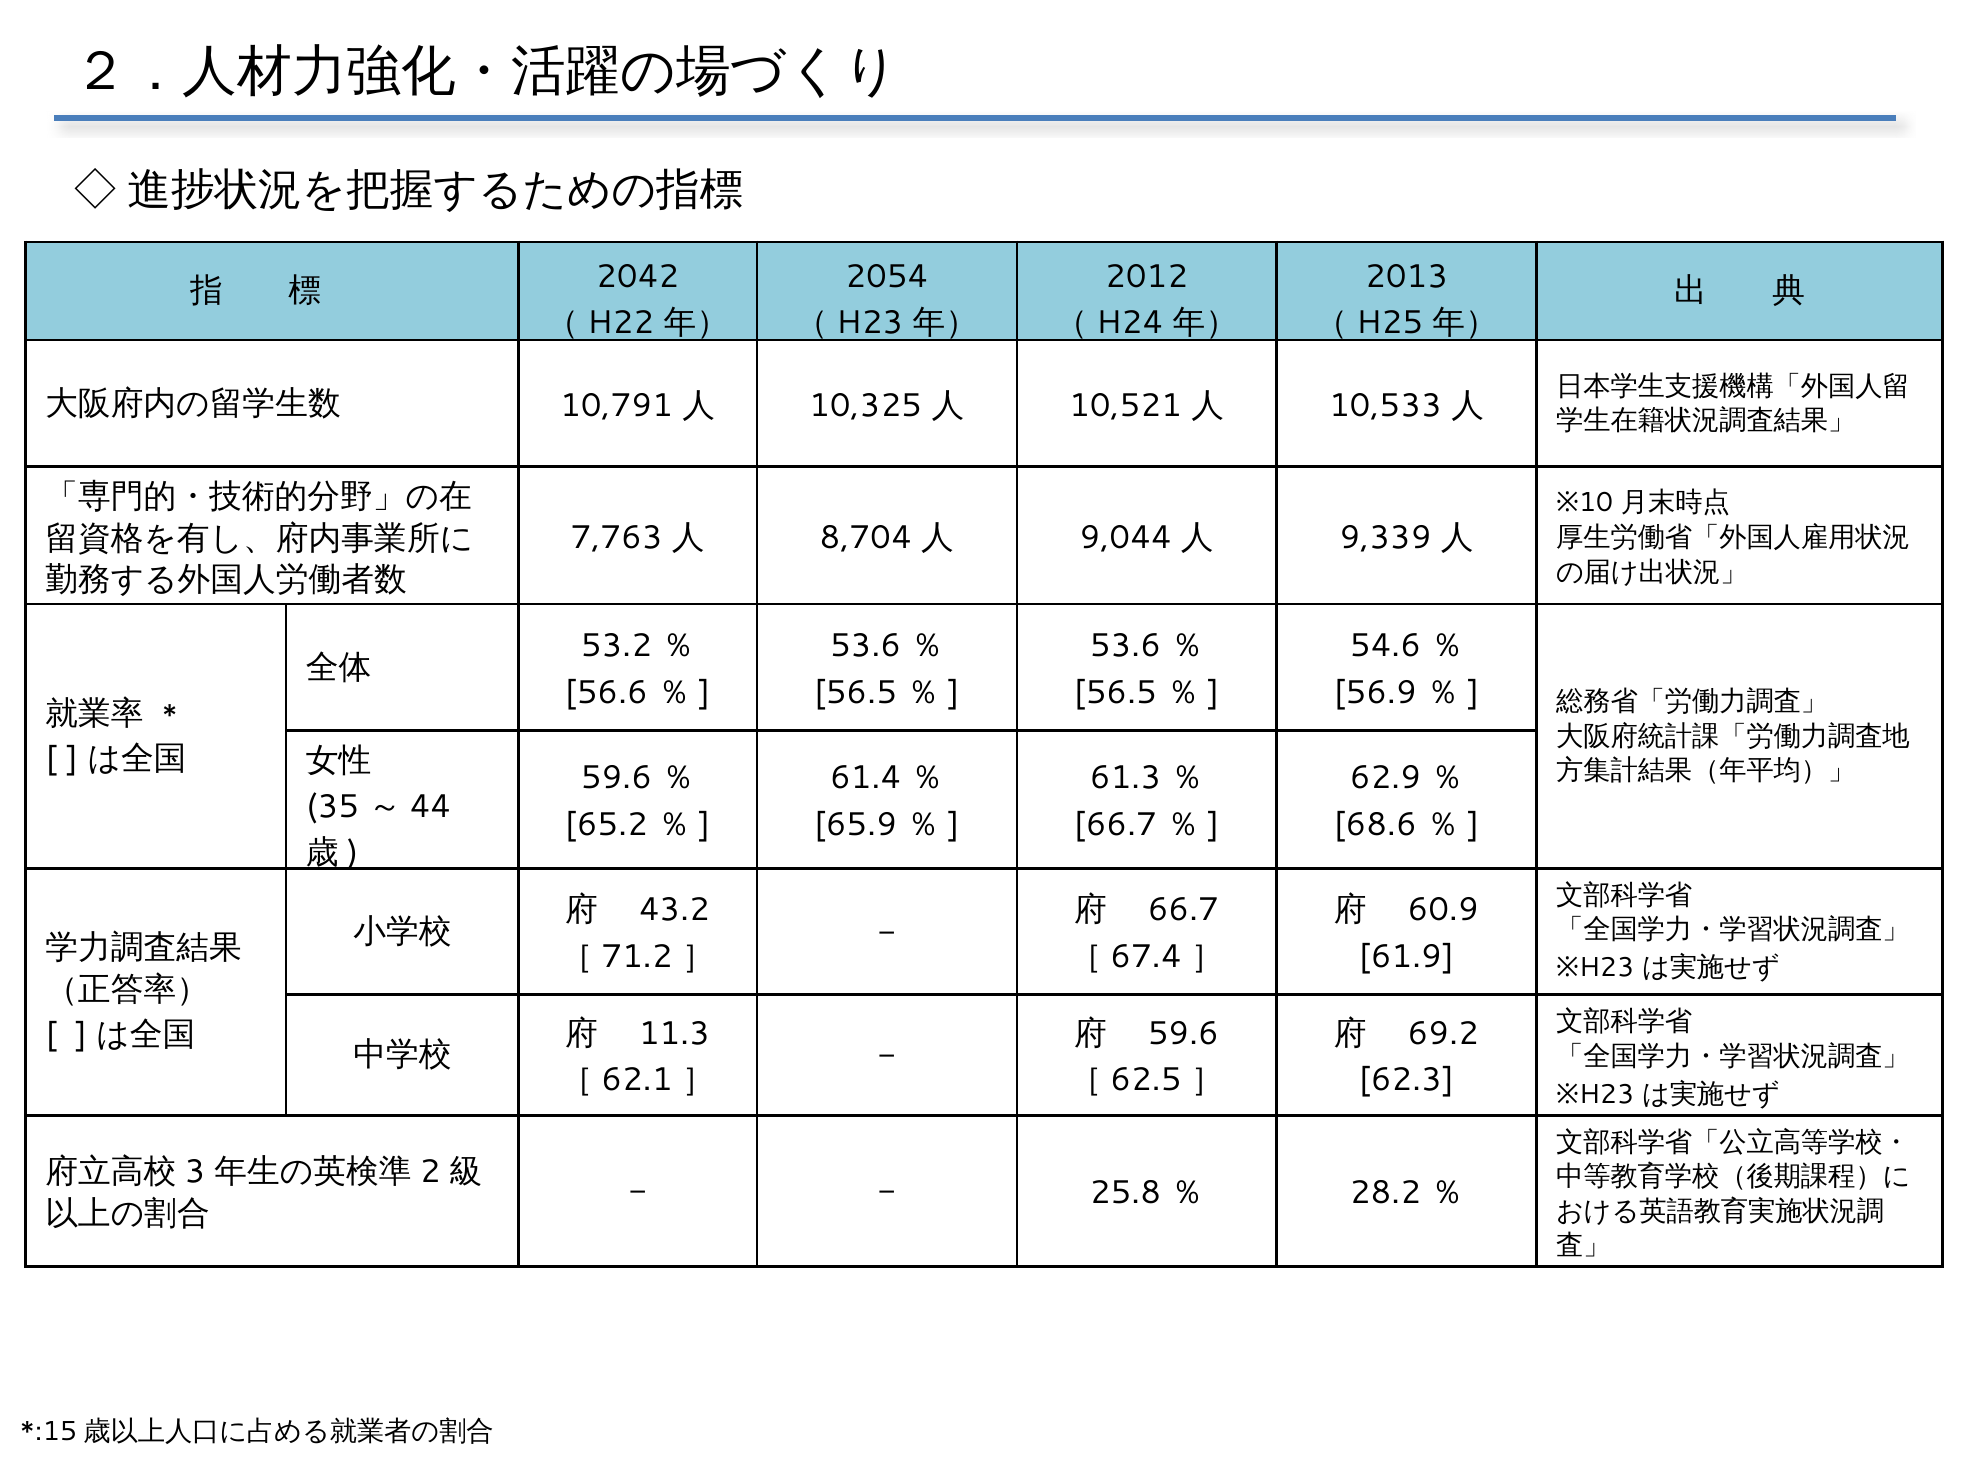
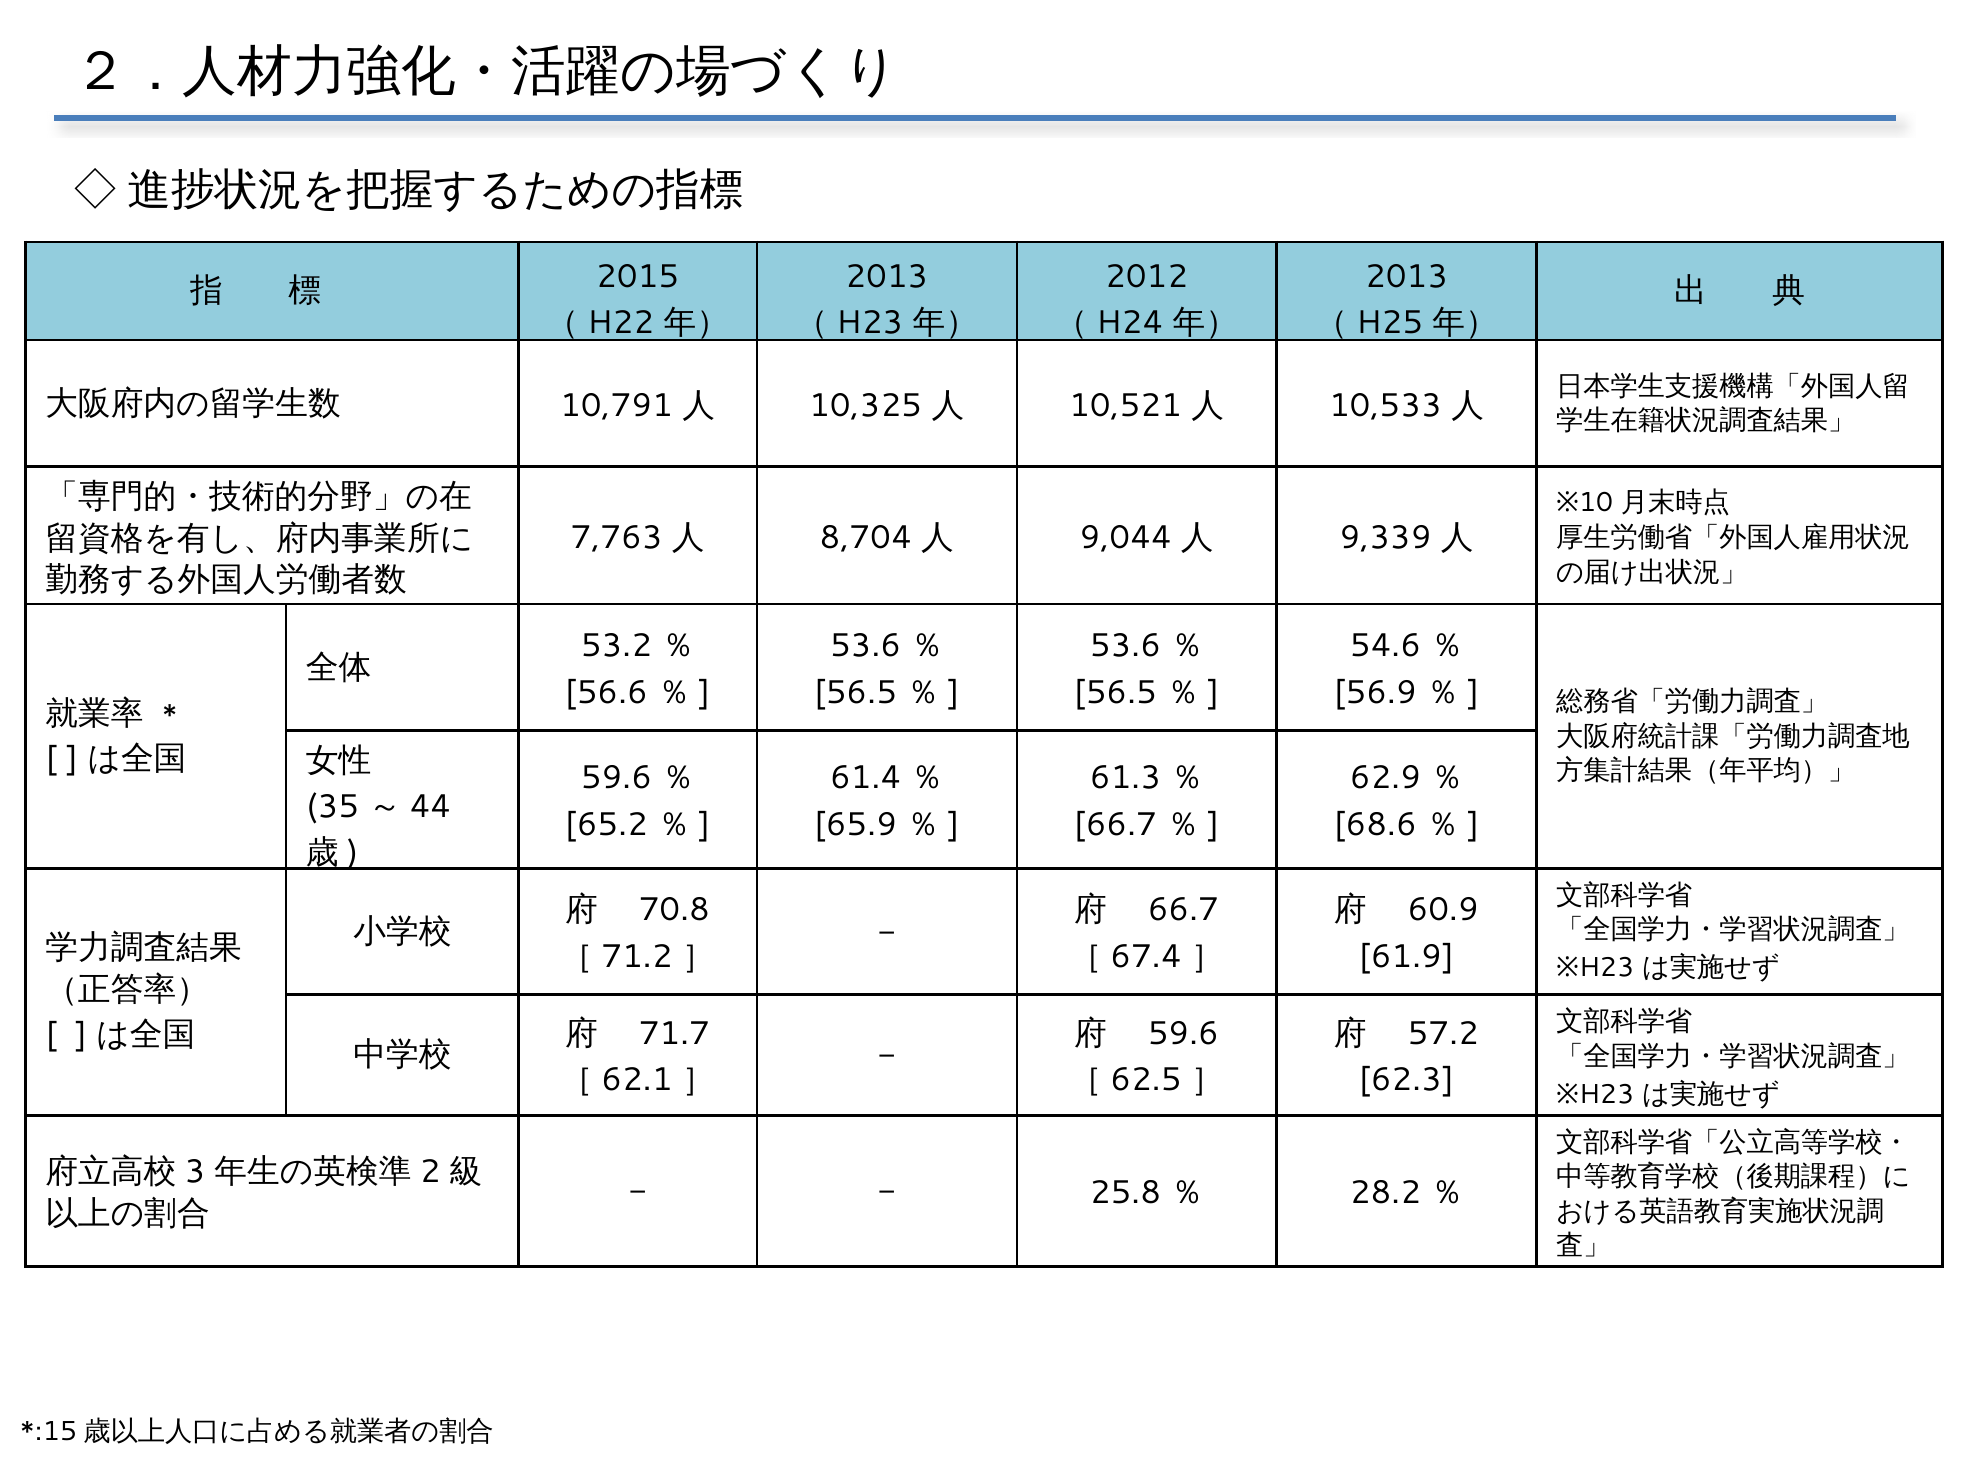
2054 at (887, 276): 2054 -> 2013
2042: 2042 -> 2015
43.2: 43.2 -> 70.8
11.3: 11.3 -> 71.7
69.2: 69.2 -> 57.2
